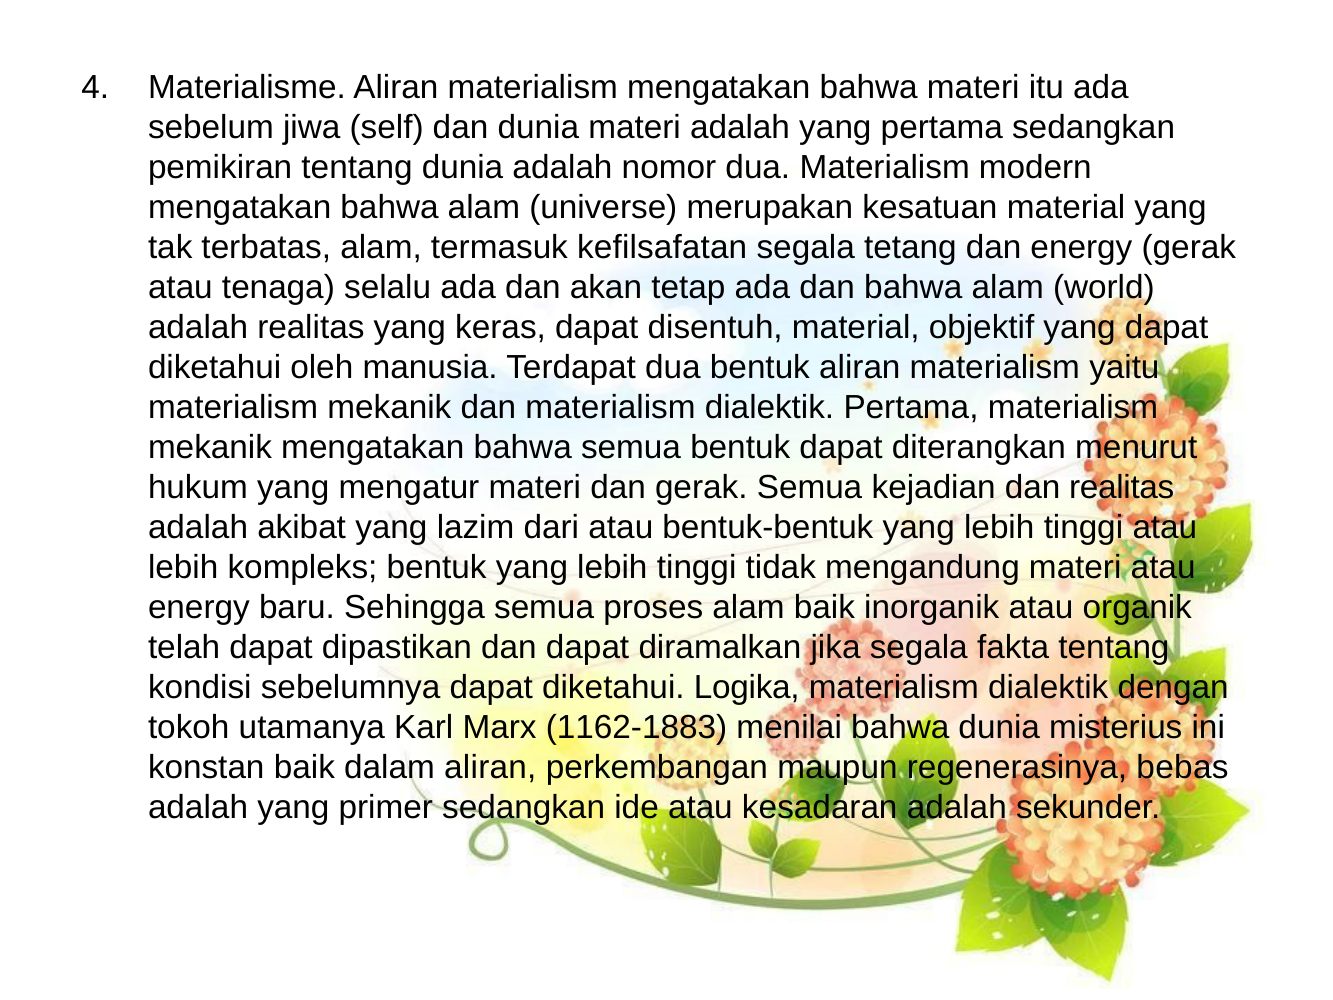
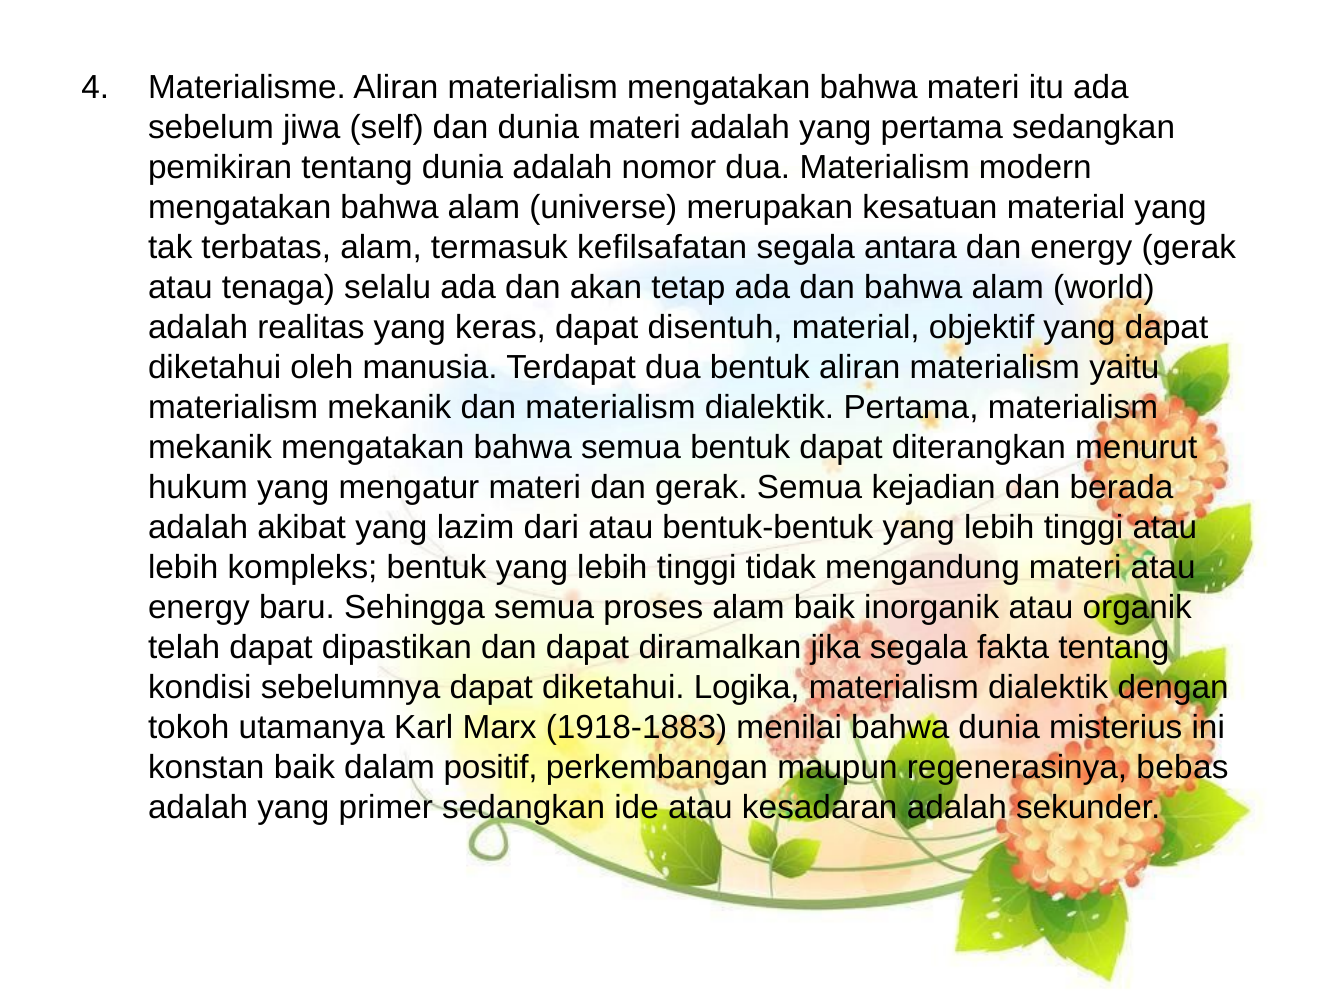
tetang: tetang -> antara
dan realitas: realitas -> berada
1162-1883: 1162-1883 -> 1918-1883
dalam aliran: aliran -> positif
